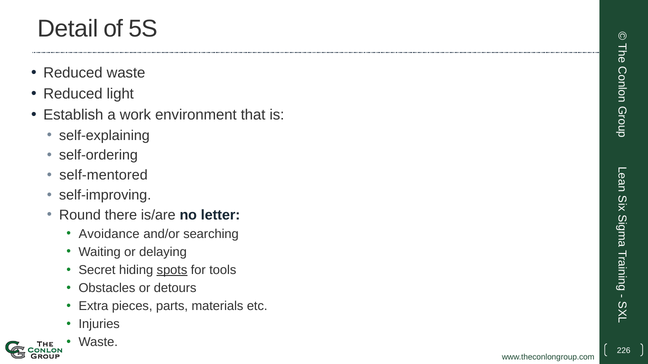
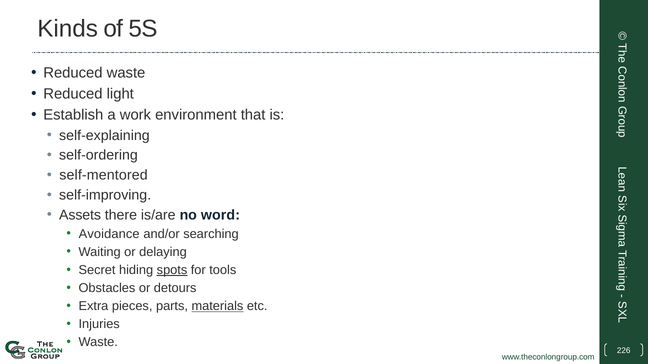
Detail: Detail -> Kinds
Round: Round -> Assets
letter: letter -> word
materials underline: none -> present
